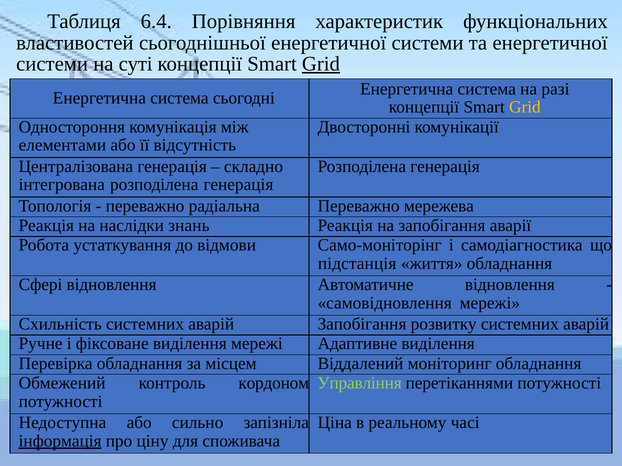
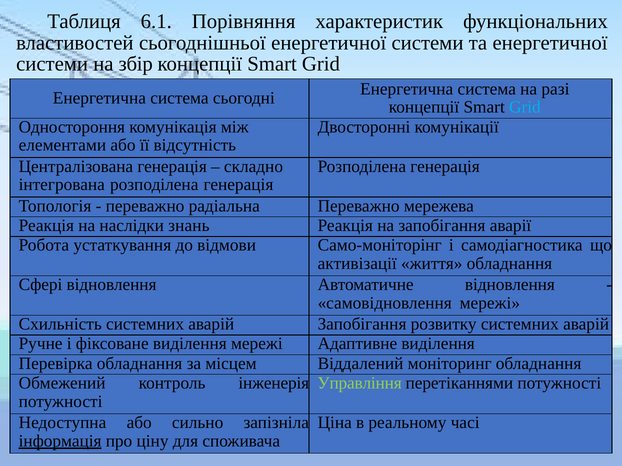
6.4: 6.4 -> 6.1
суті: суті -> збір
Grid at (321, 64) underline: present -> none
Grid at (525, 107) colour: yellow -> light blue
підстанція: підстанція -> активізації
кордоном: кордоном -> інженерія
